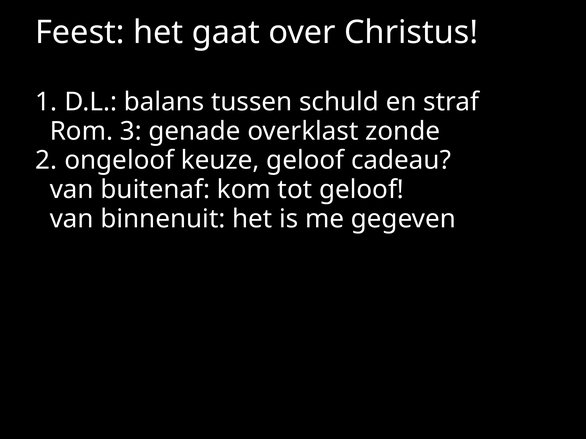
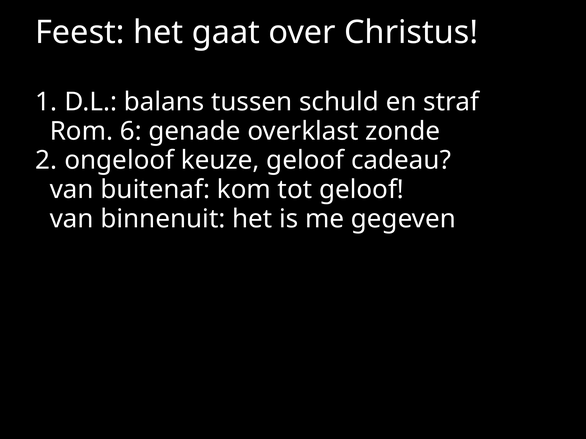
3: 3 -> 6
